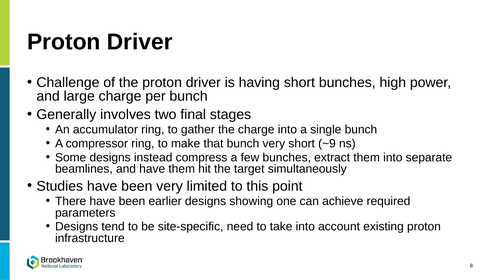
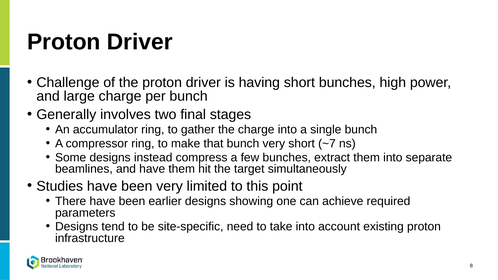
~9: ~9 -> ~7
